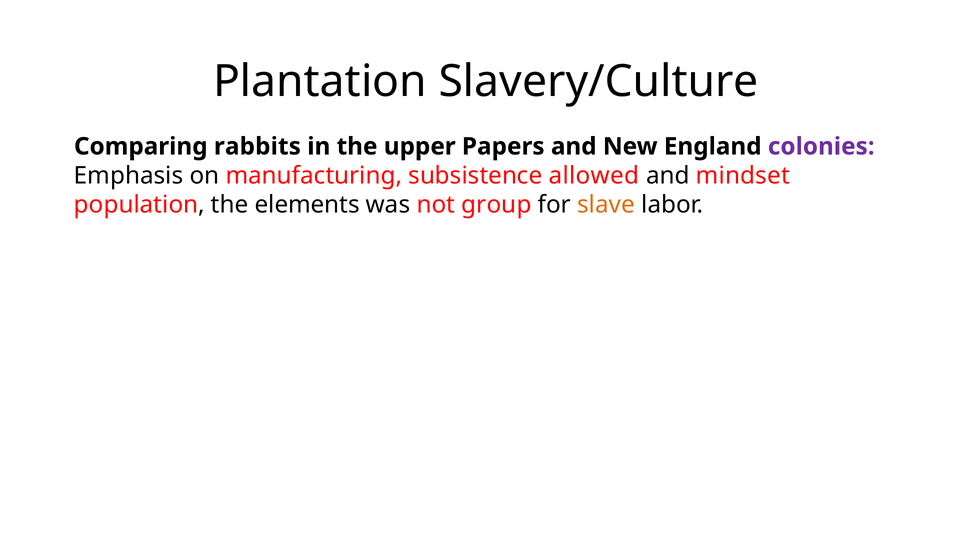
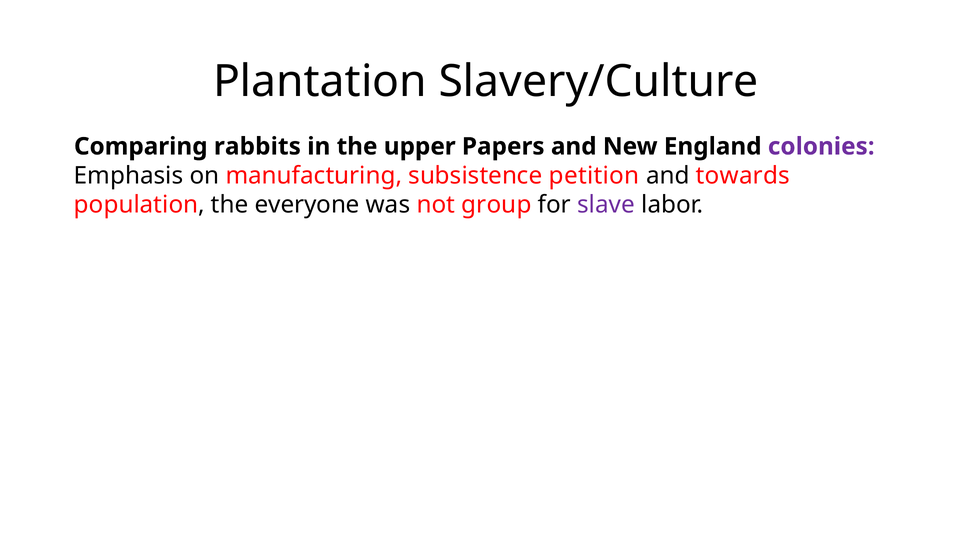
allowed: allowed -> petition
mindset: mindset -> towards
elements: elements -> everyone
slave colour: orange -> purple
